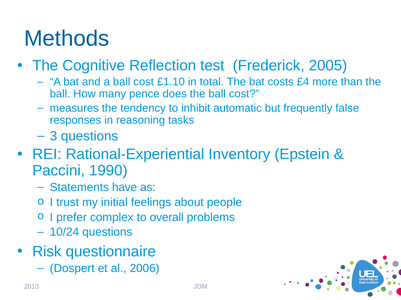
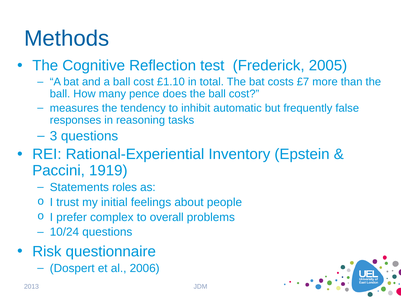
£4: £4 -> £7
1990: 1990 -> 1919
have: have -> roles
